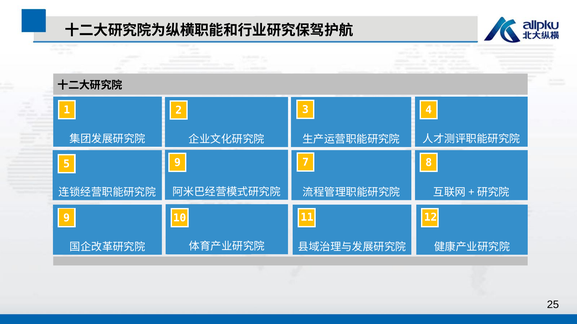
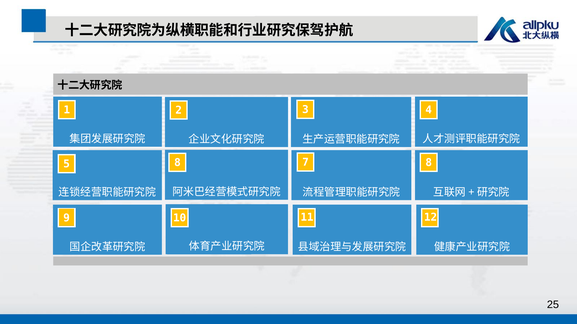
5 9: 9 -> 8
